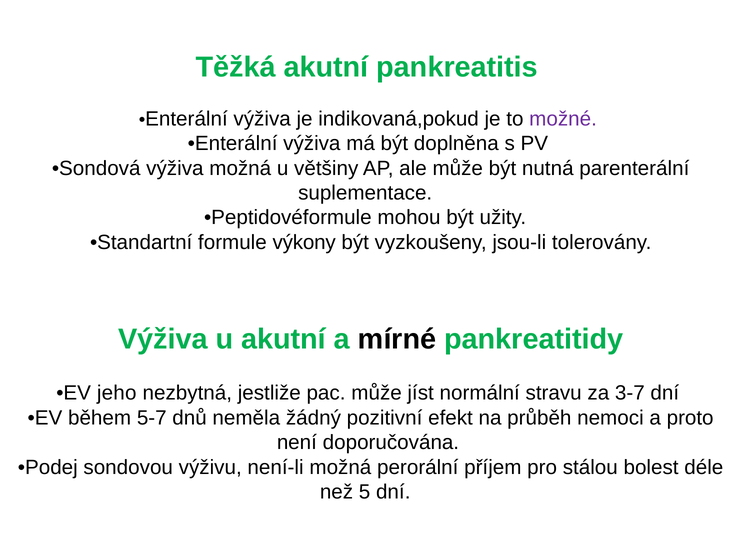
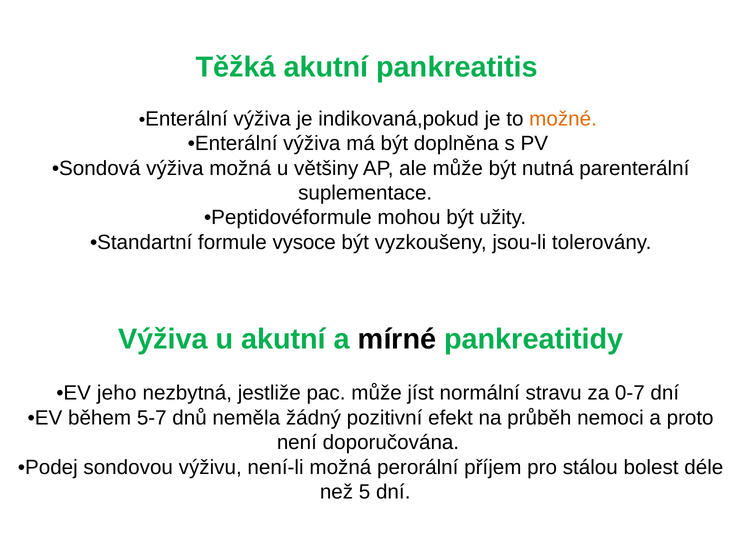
možné colour: purple -> orange
výkony: výkony -> vysoce
3-7: 3-7 -> 0-7
